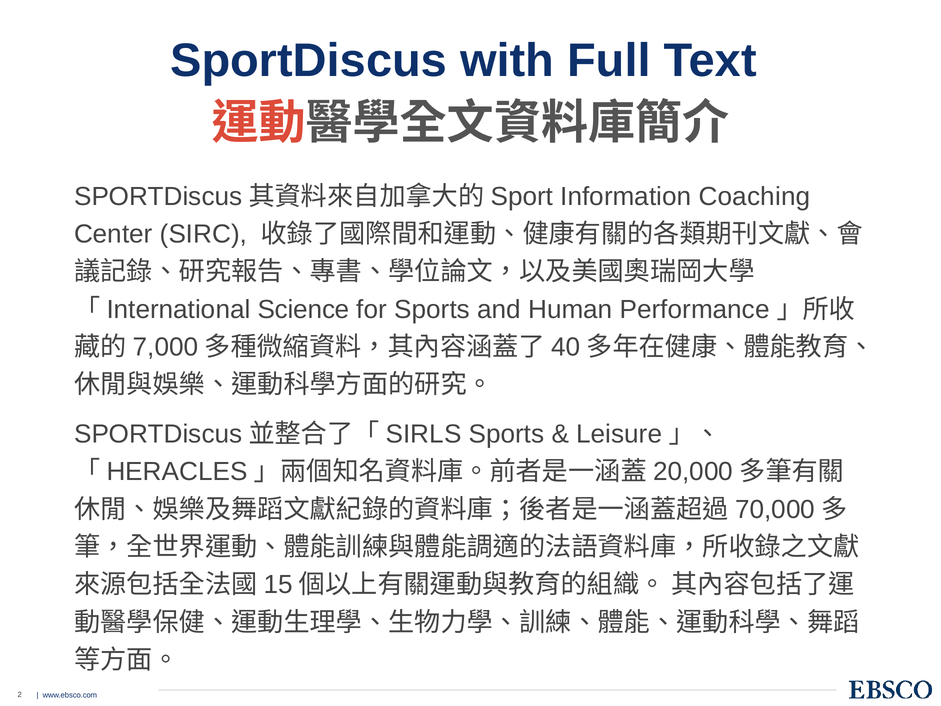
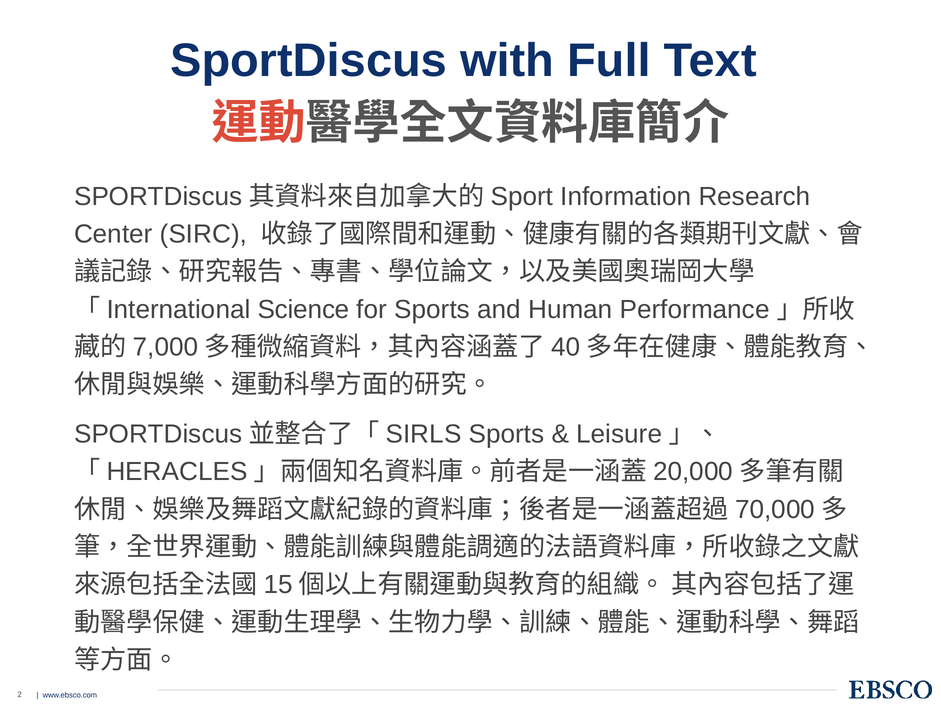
Coaching: Coaching -> Research
